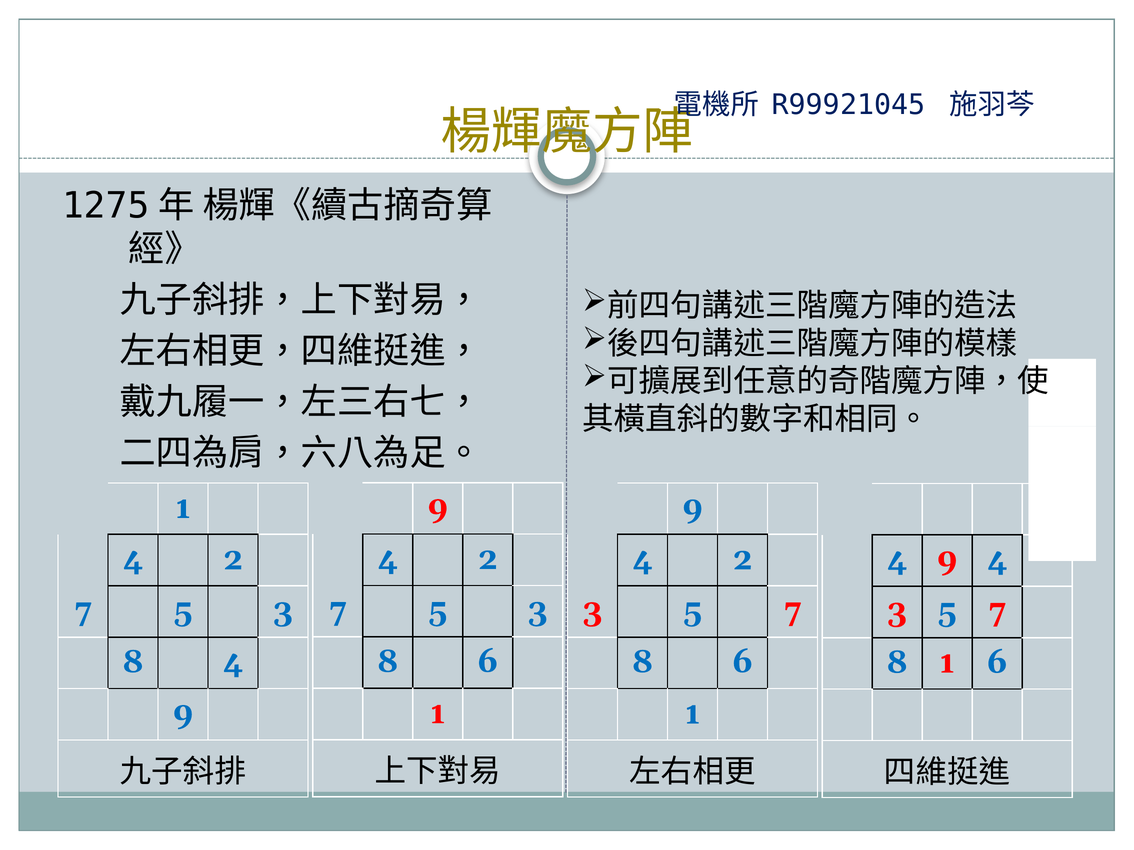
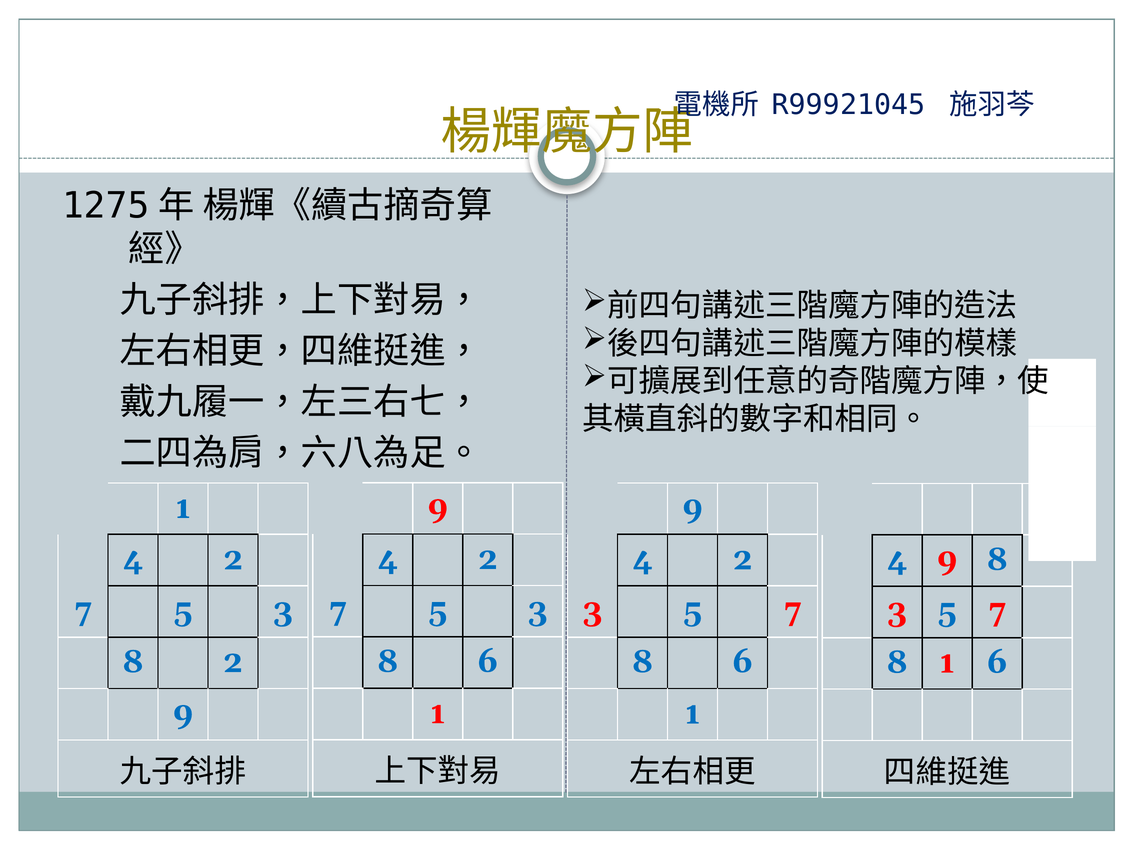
4 9 4: 4 -> 8
8 4: 4 -> 2
